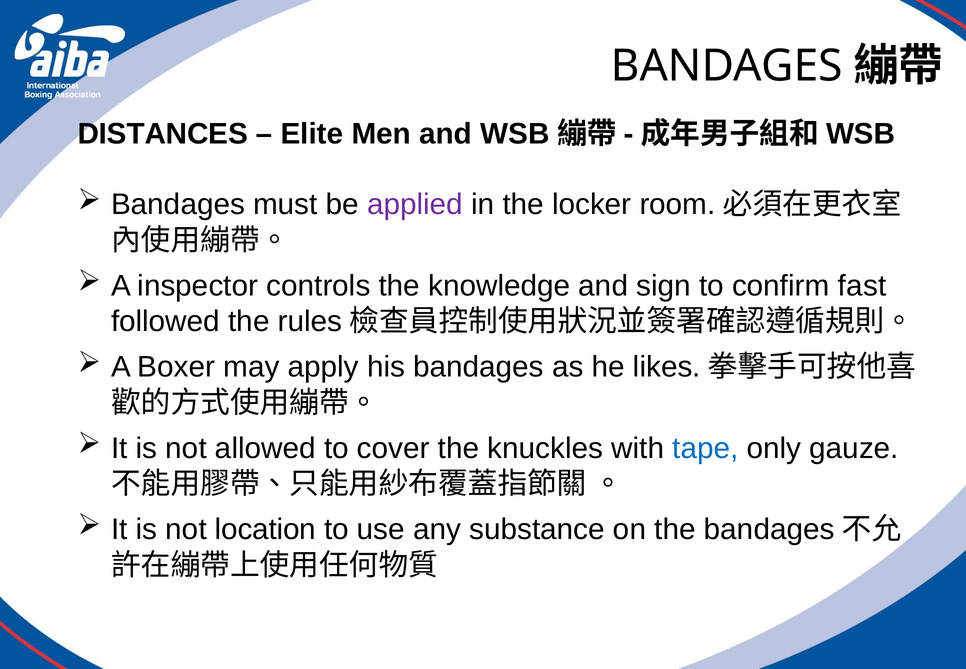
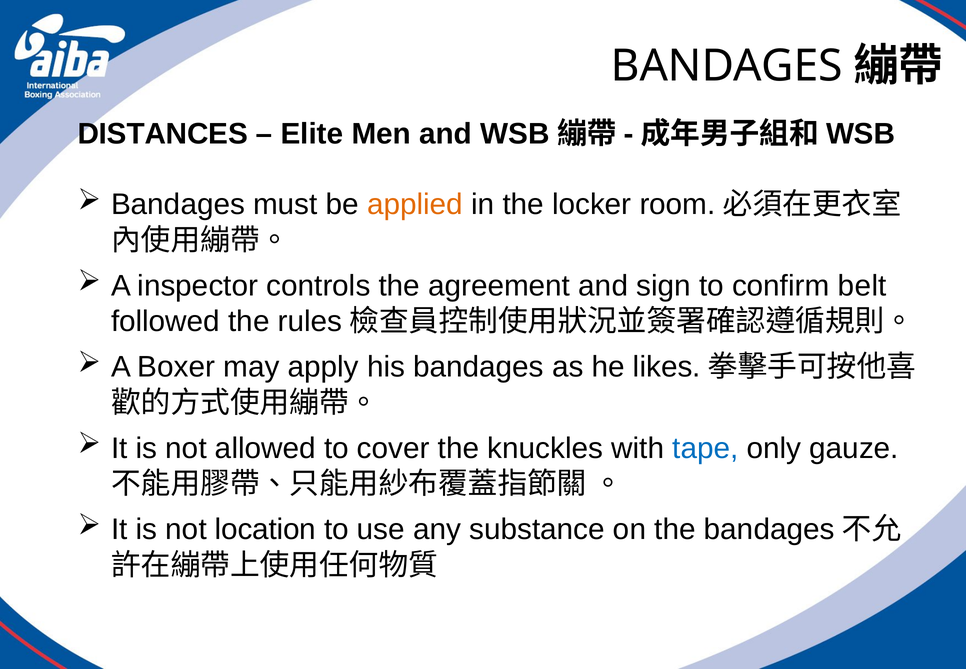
applied colour: purple -> orange
knowledge: knowledge -> agreement
fast: fast -> belt
